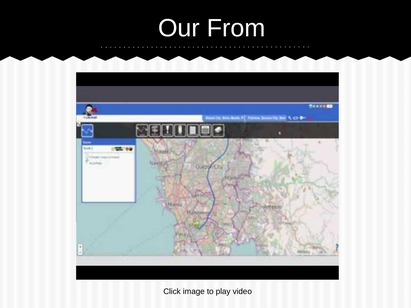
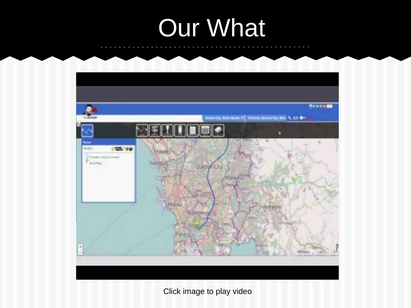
From: From -> What
